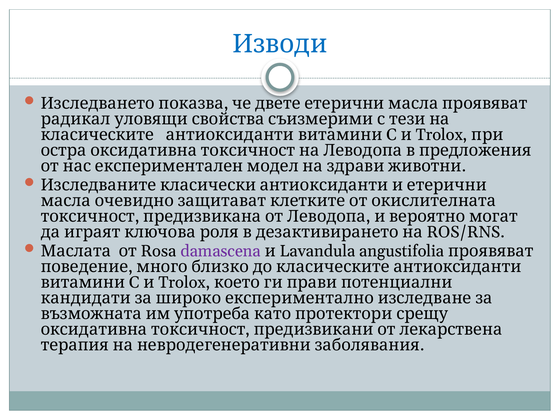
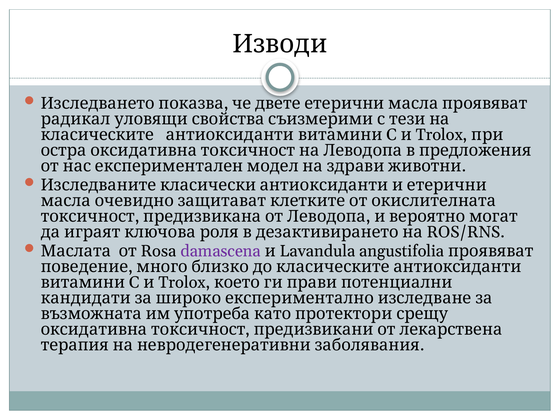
Изводи colour: blue -> black
